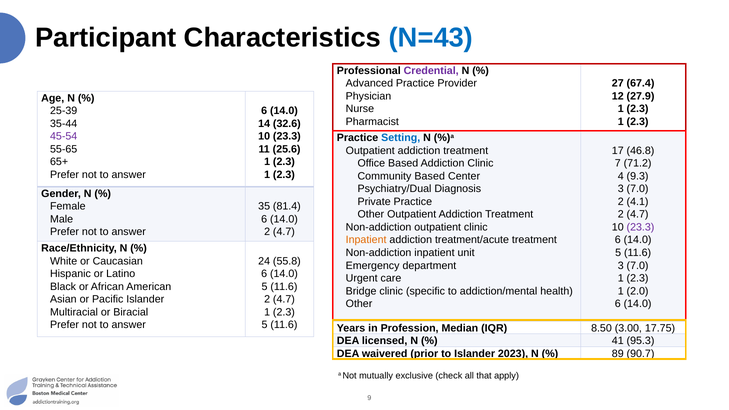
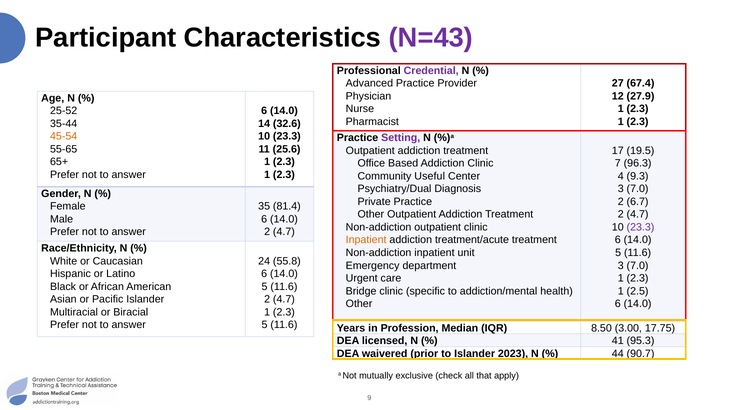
N=43 colour: blue -> purple
25-39: 25-39 -> 25-52
45-54 colour: purple -> orange
Setting colour: blue -> purple
46.8: 46.8 -> 19.5
71.2: 71.2 -> 96.3
Community Based: Based -> Useful
4.1: 4.1 -> 6.7
2.0: 2.0 -> 2.5
89: 89 -> 44
